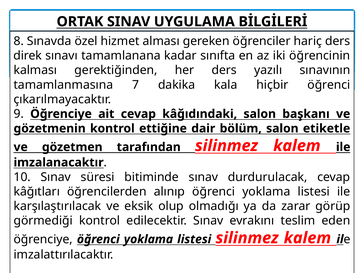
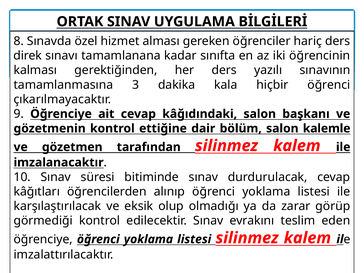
7: 7 -> 3
etiketle: etiketle -> kalemle
